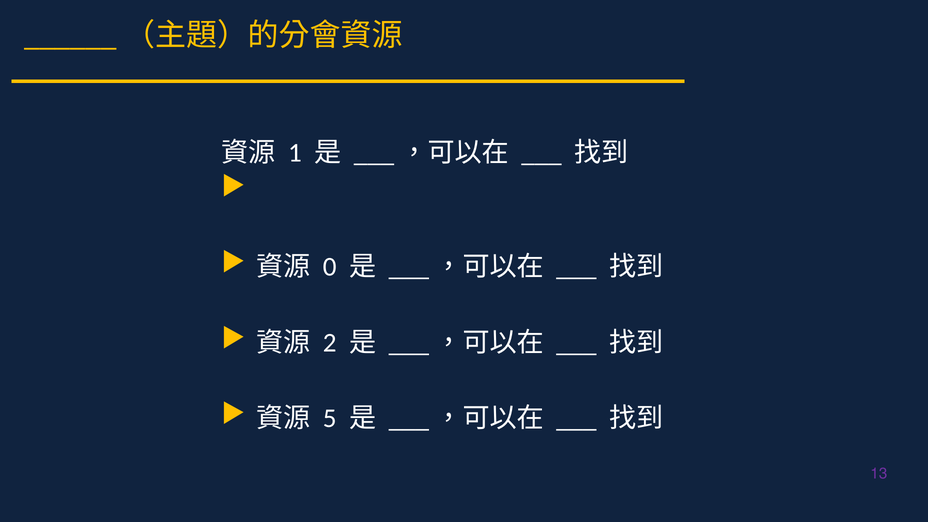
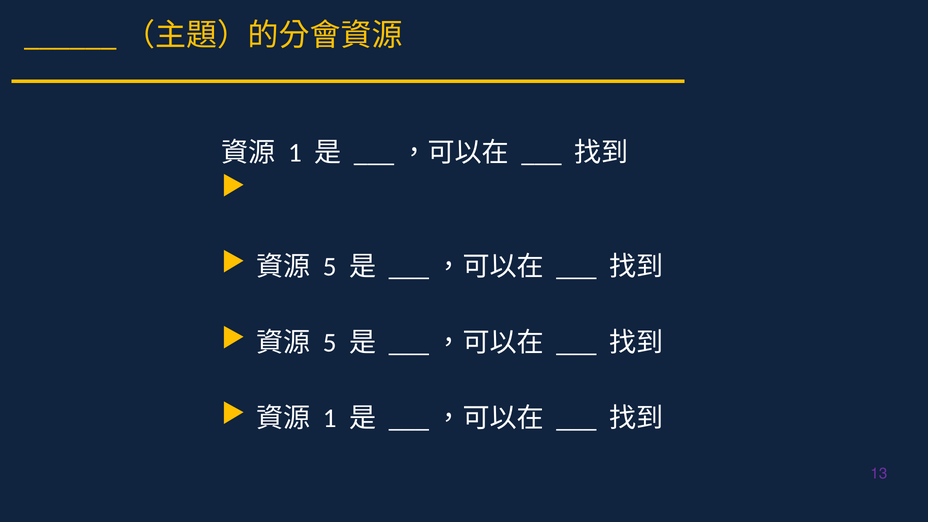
0 at (330, 267): 0 -> 5
2 at (330, 343): 2 -> 5
5 at (330, 418): 5 -> 1
